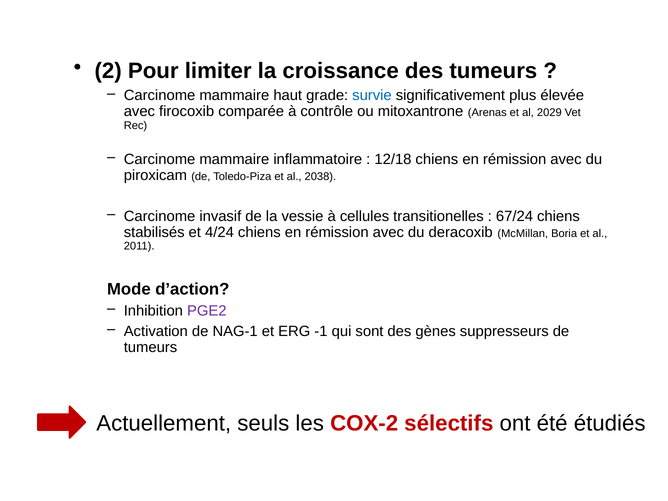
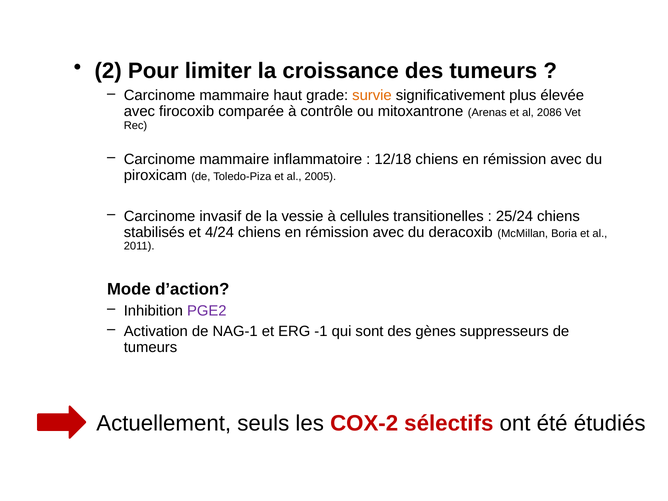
survie colour: blue -> orange
2029: 2029 -> 2086
2038: 2038 -> 2005
67/24: 67/24 -> 25/24
